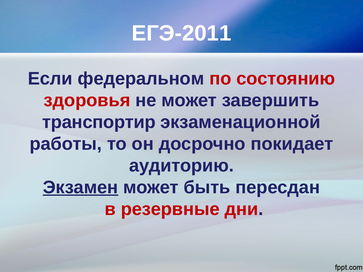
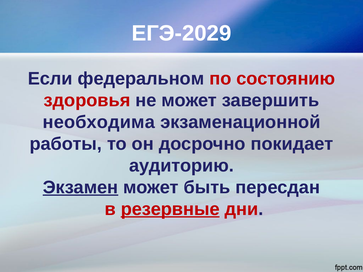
ЕГЭ-2011: ЕГЭ-2011 -> ЕГЭ-2029
транспортир: транспортир -> необходима
резервные underline: none -> present
